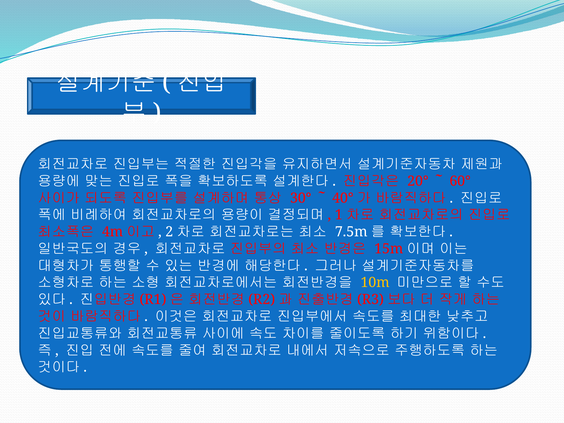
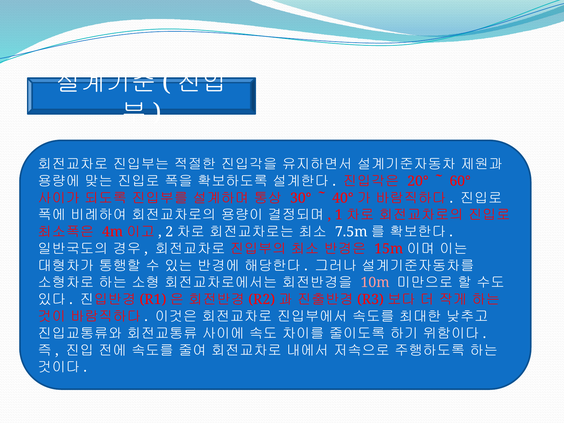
10m colour: yellow -> pink
